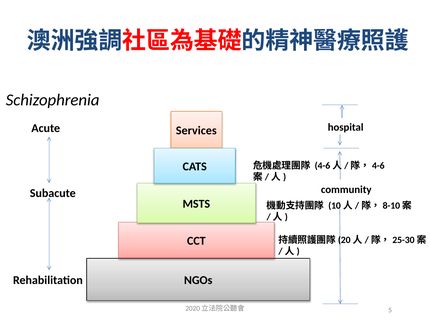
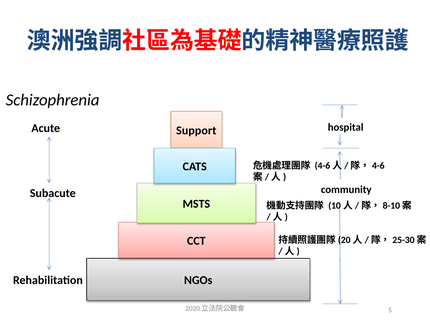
Services: Services -> Support
